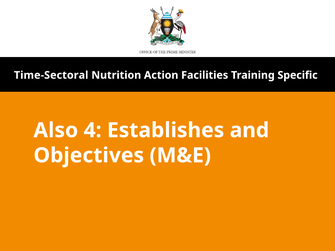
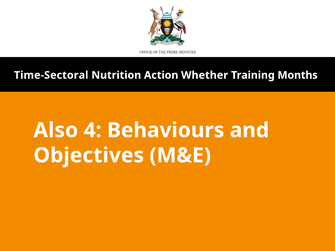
Facilities: Facilities -> Whether
Specific: Specific -> Months
Establishes: Establishes -> Behaviours
